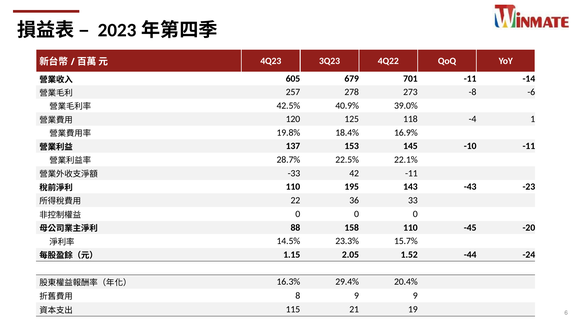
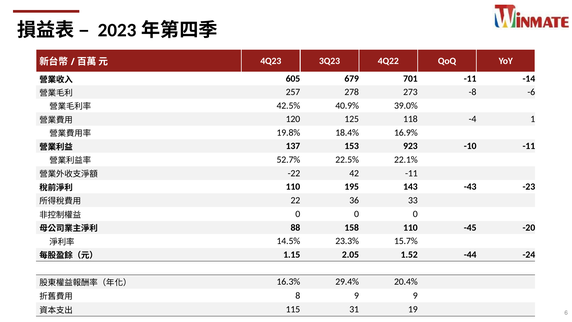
145: 145 -> 923
28.7%: 28.7% -> 52.7%
-33: -33 -> -22
21: 21 -> 31
